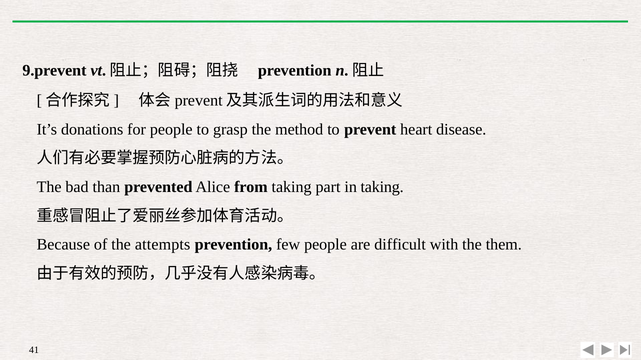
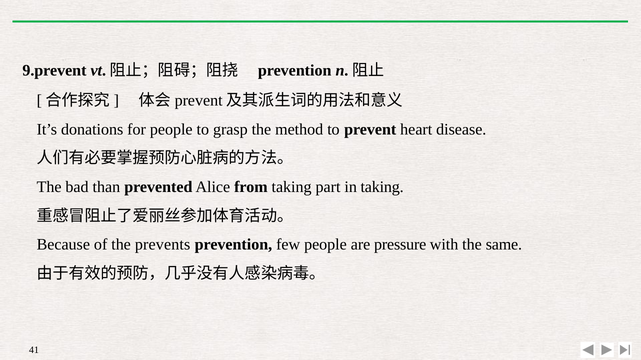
attempts: attempts -> prevents
difficult: difficult -> pressure
them: them -> same
